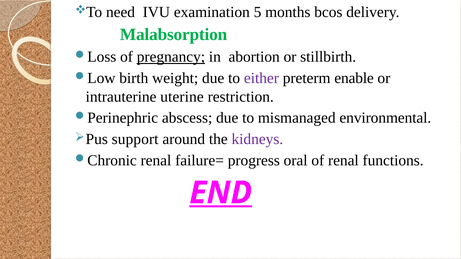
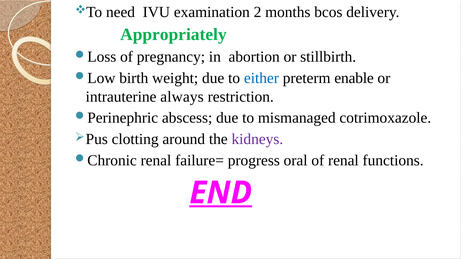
5: 5 -> 2
Malabsorption: Malabsorption -> Appropriately
pregnancy underline: present -> none
either colour: purple -> blue
uterine: uterine -> always
environmental: environmental -> cotrimoxazole
support: support -> clotting
